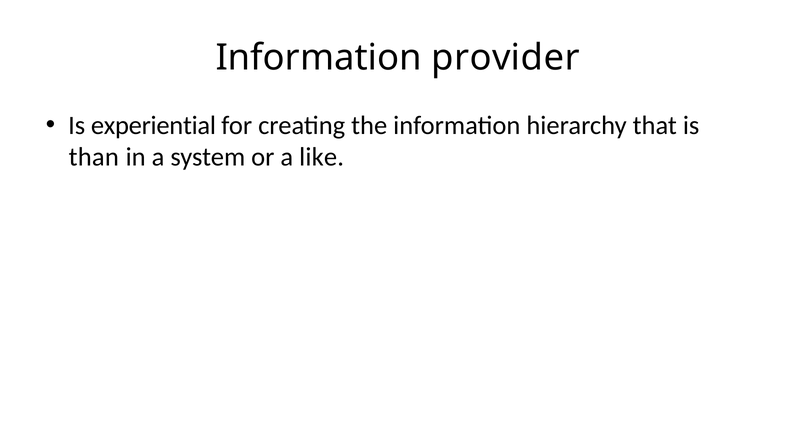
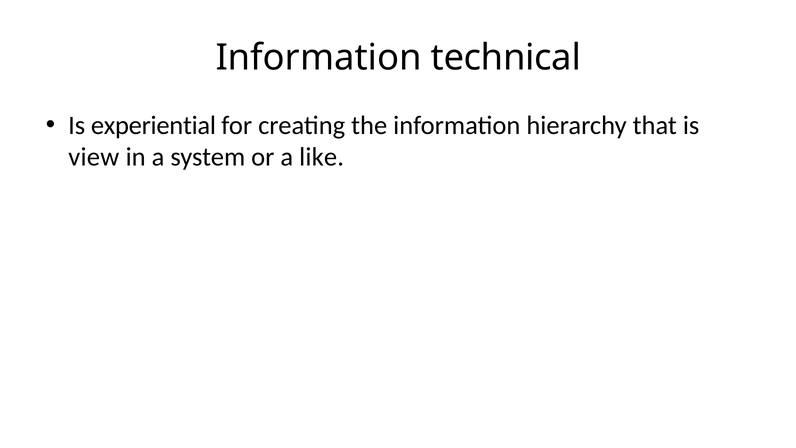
provider: provider -> technical
than: than -> view
